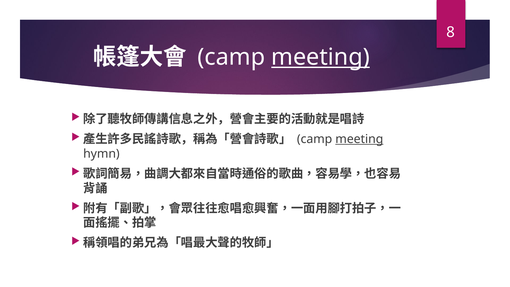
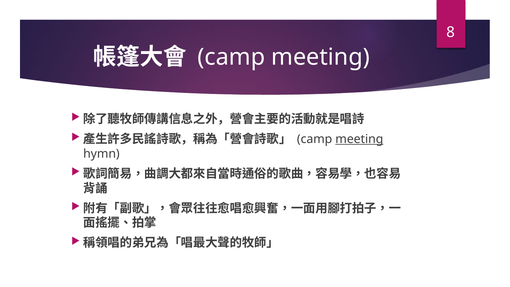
meeting at (321, 57) underline: present -> none
